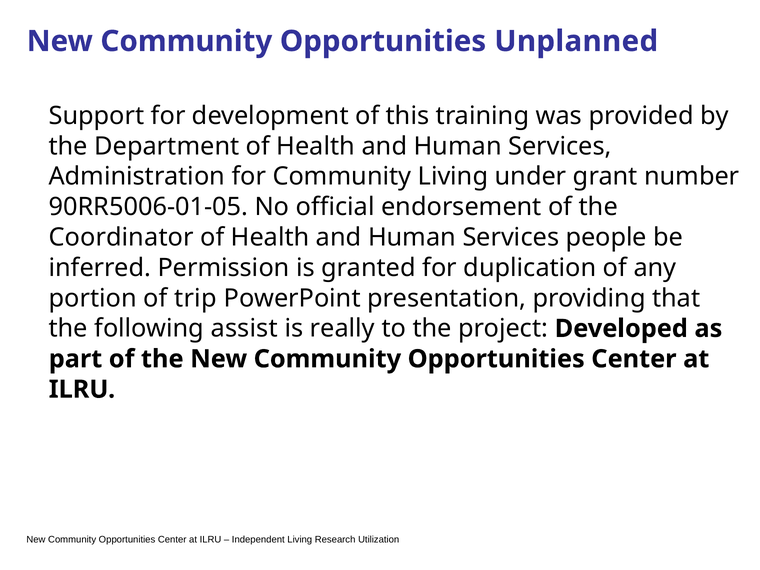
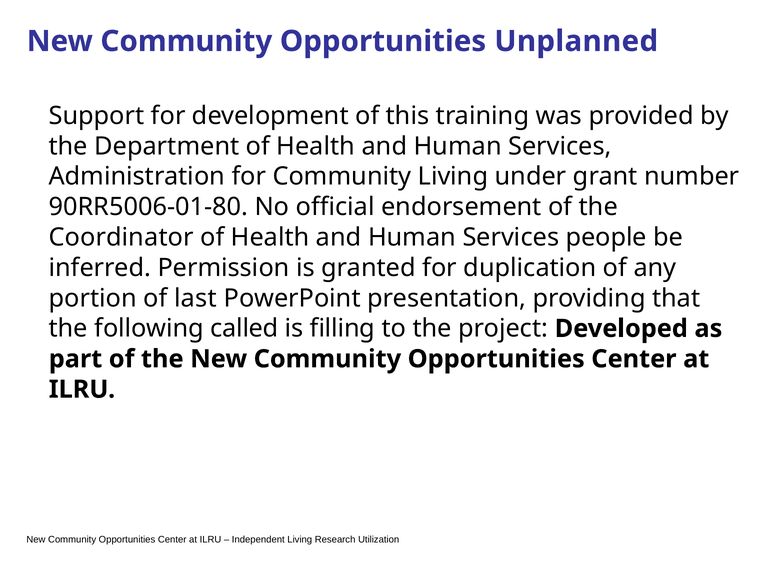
90RR5006-01-05: 90RR5006-01-05 -> 90RR5006-01-80
trip: trip -> last
assist: assist -> called
really: really -> filling
